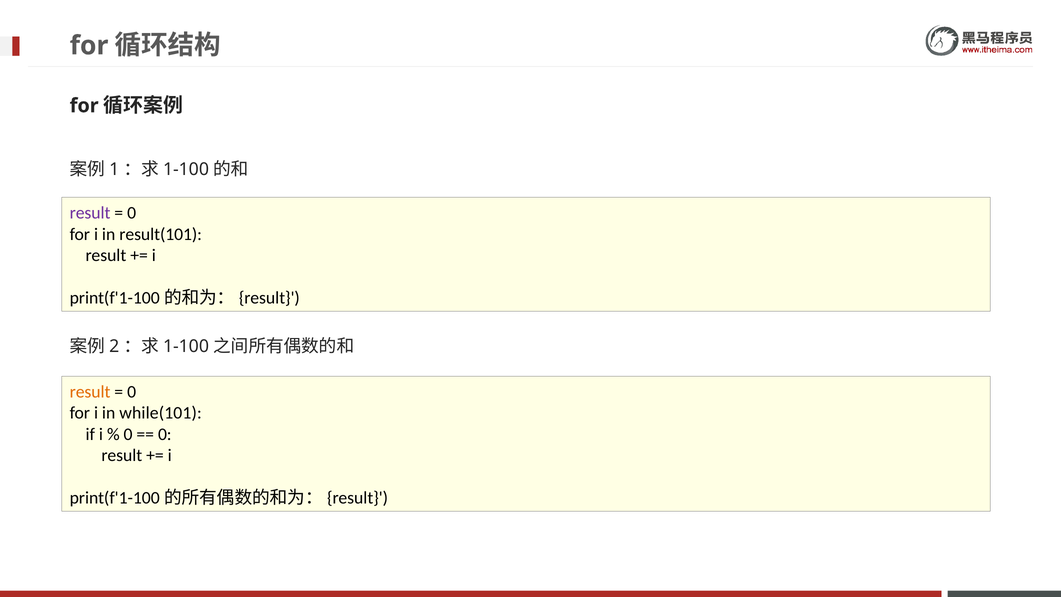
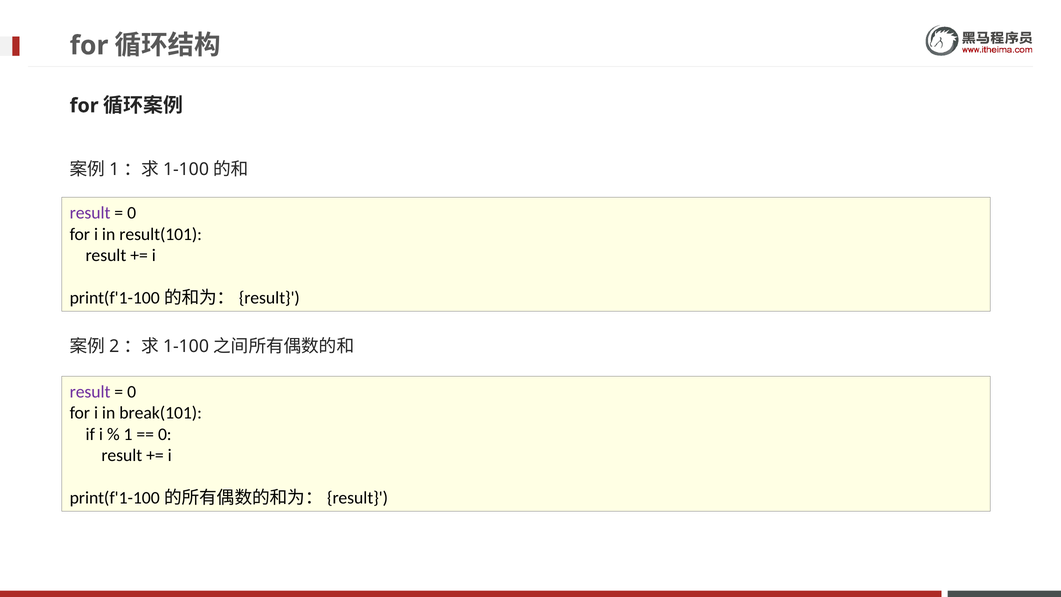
result at (90, 392) colour: orange -> purple
while(101: while(101 -> break(101
0 at (128, 434): 0 -> 1
